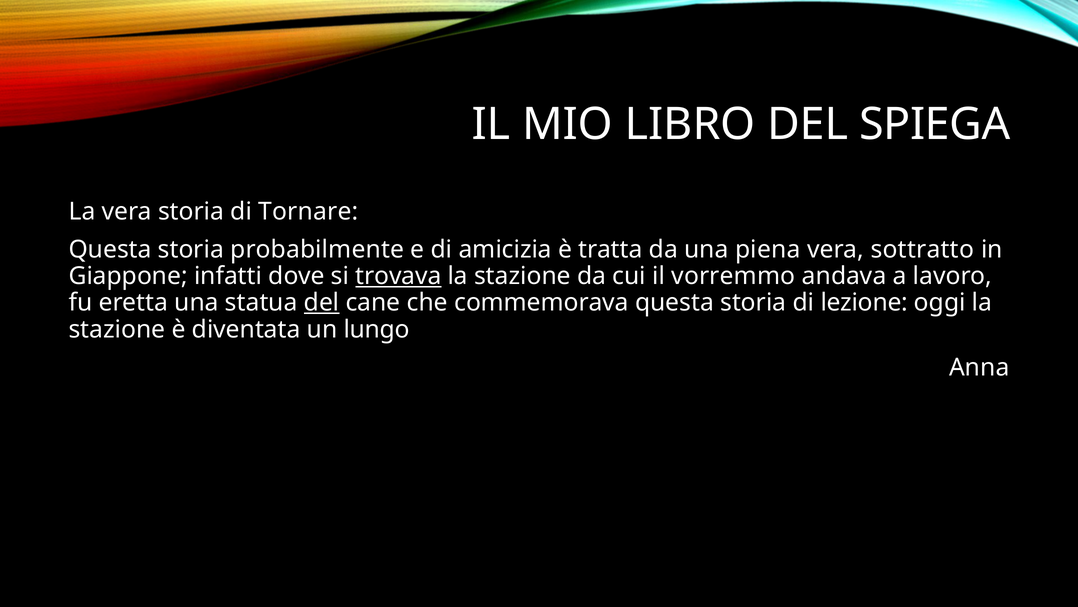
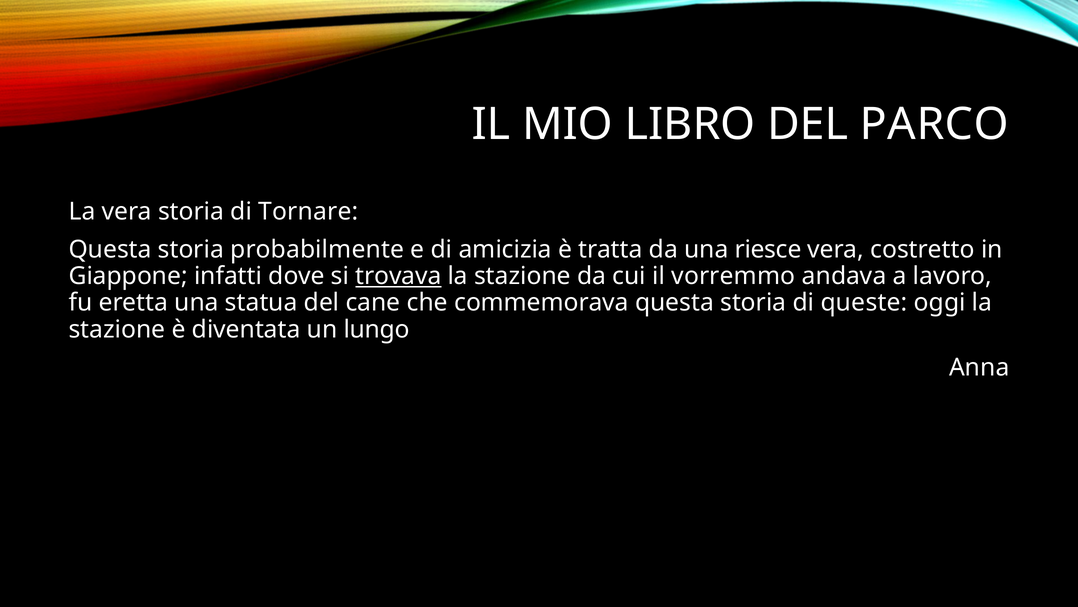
SPIEGA: SPIEGA -> PARCO
piena: piena -> riesce
sottratto: sottratto -> costretto
del at (322, 303) underline: present -> none
lezione: lezione -> queste
